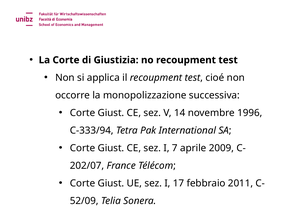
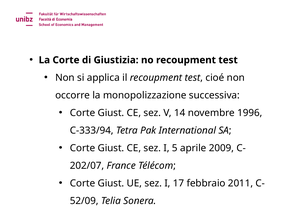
7: 7 -> 5
